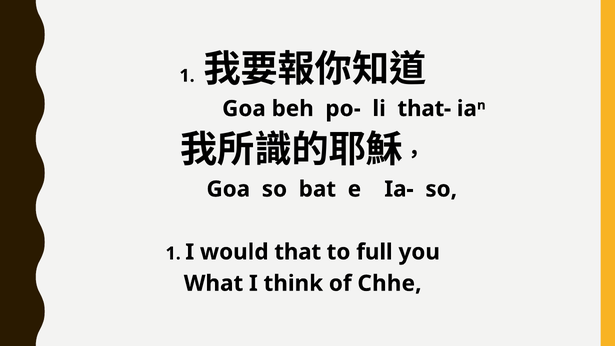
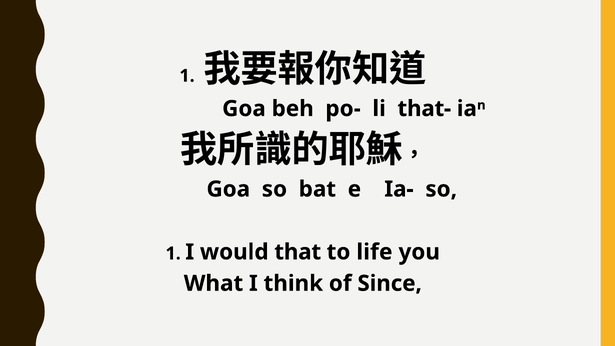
full: full -> life
Chhe: Chhe -> Since
